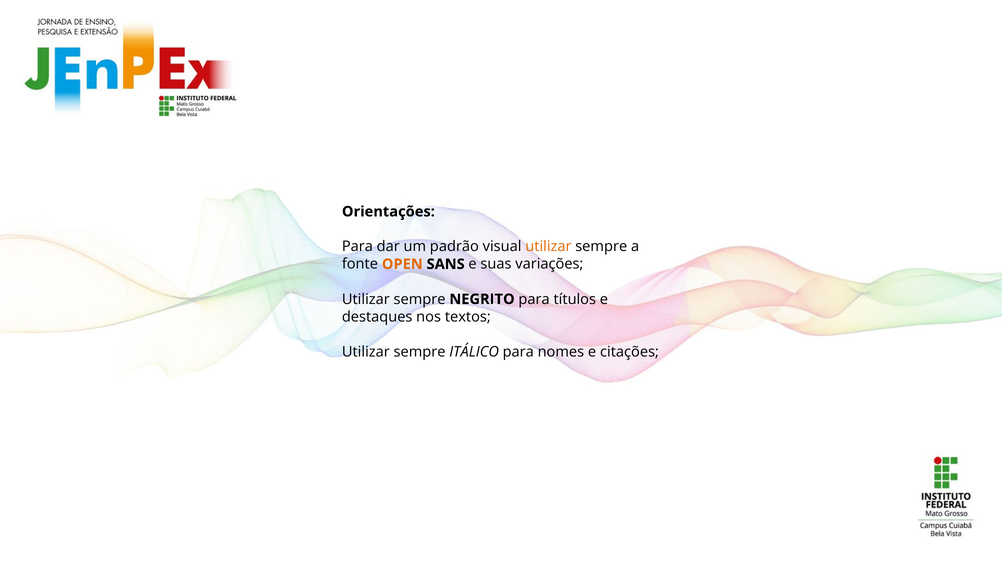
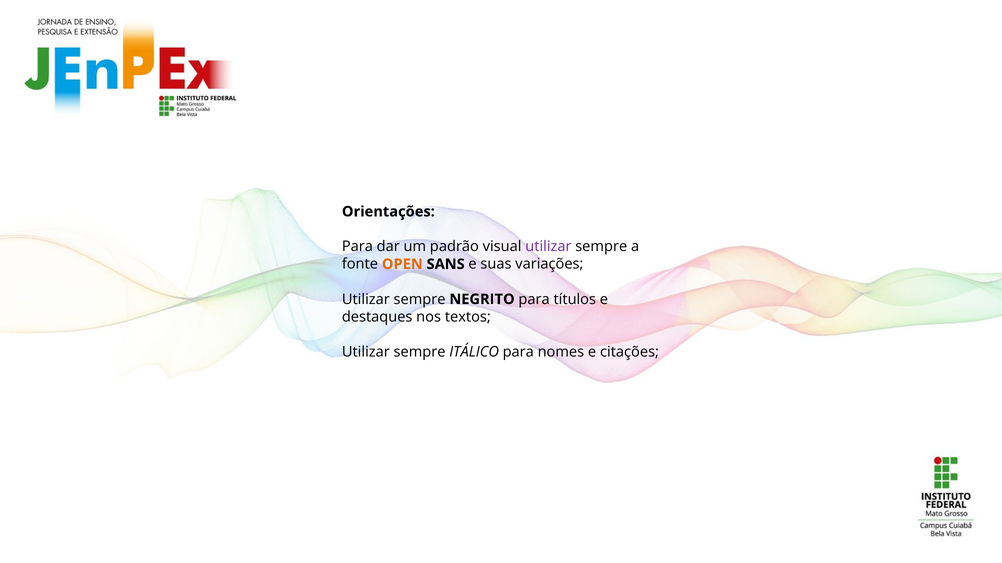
utilizar at (548, 247) colour: orange -> purple
